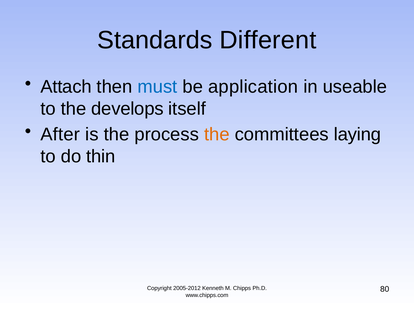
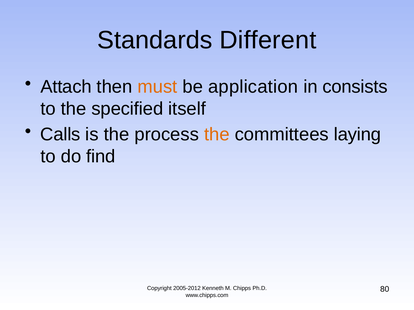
must colour: blue -> orange
useable: useable -> consists
develops: develops -> specified
After: After -> Calls
thin: thin -> find
